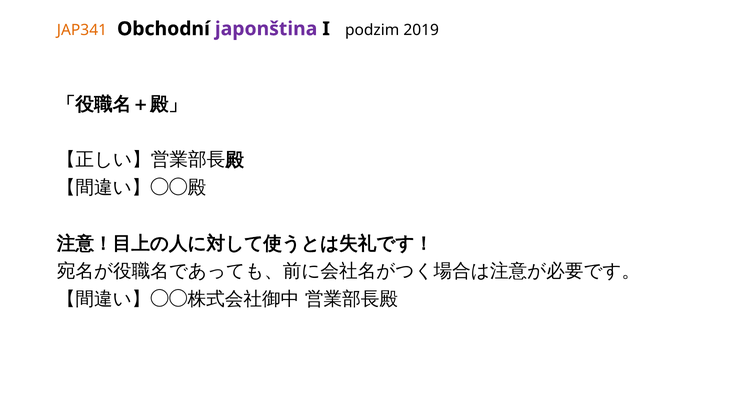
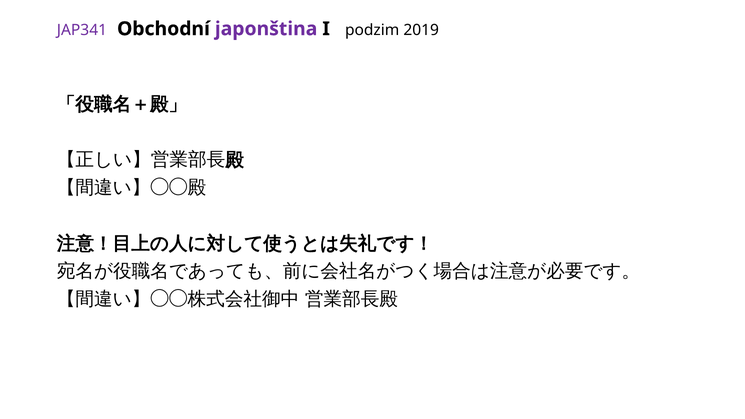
JAP341 colour: orange -> purple
